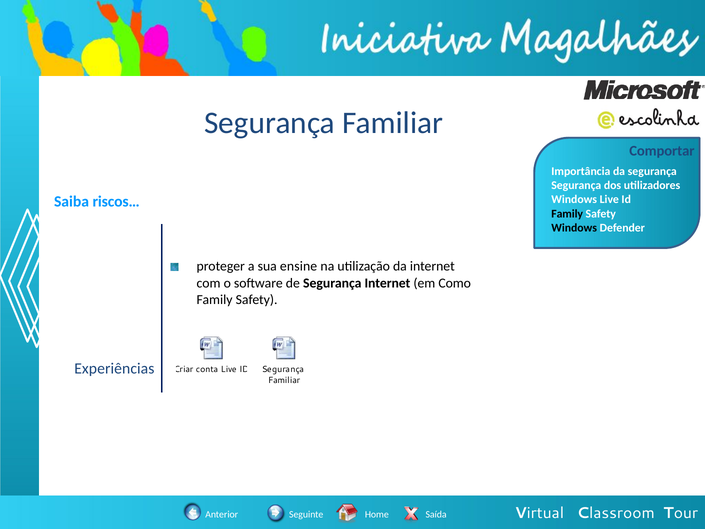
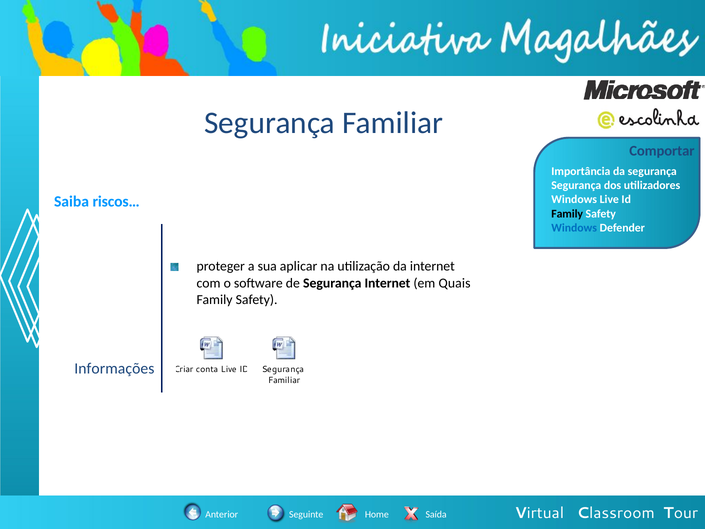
Windows at (574, 228) colour: black -> blue
ensine: ensine -> aplicar
Como: Como -> Quais
Experiências: Experiências -> Informações
